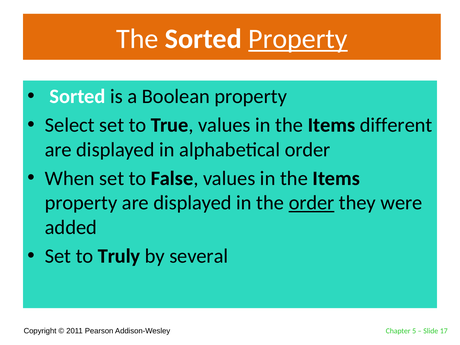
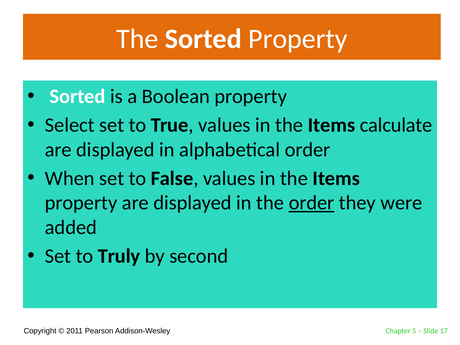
Property at (298, 39) underline: present -> none
different: different -> calculate
several: several -> second
